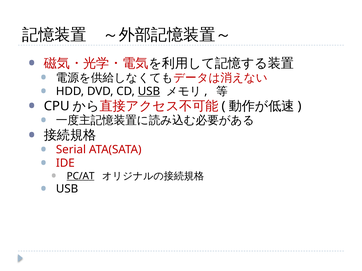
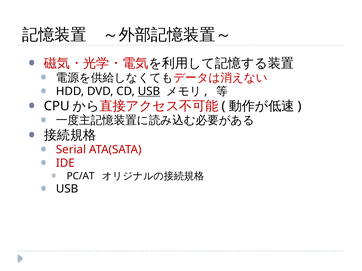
PC/AT underline: present -> none
